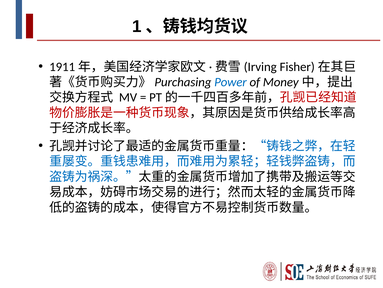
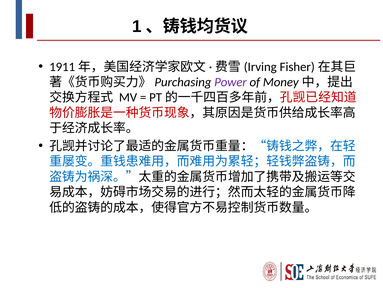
Power colour: blue -> purple
